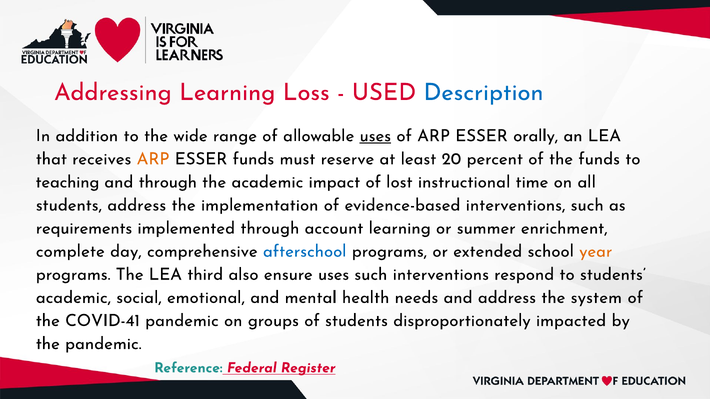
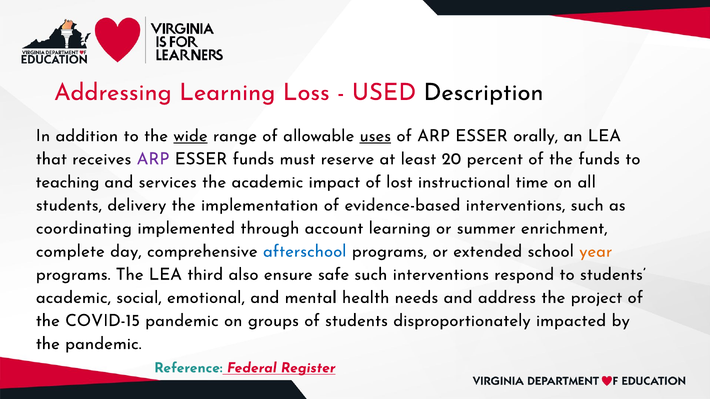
Description colour: blue -> black
wide underline: none -> present
ARP at (153, 159) colour: orange -> purple
and through: through -> services
students address: address -> delivery
requirements: requirements -> coordinating
ensure uses: uses -> safe
system: system -> project
COVID-41: COVID-41 -> COVID-15
